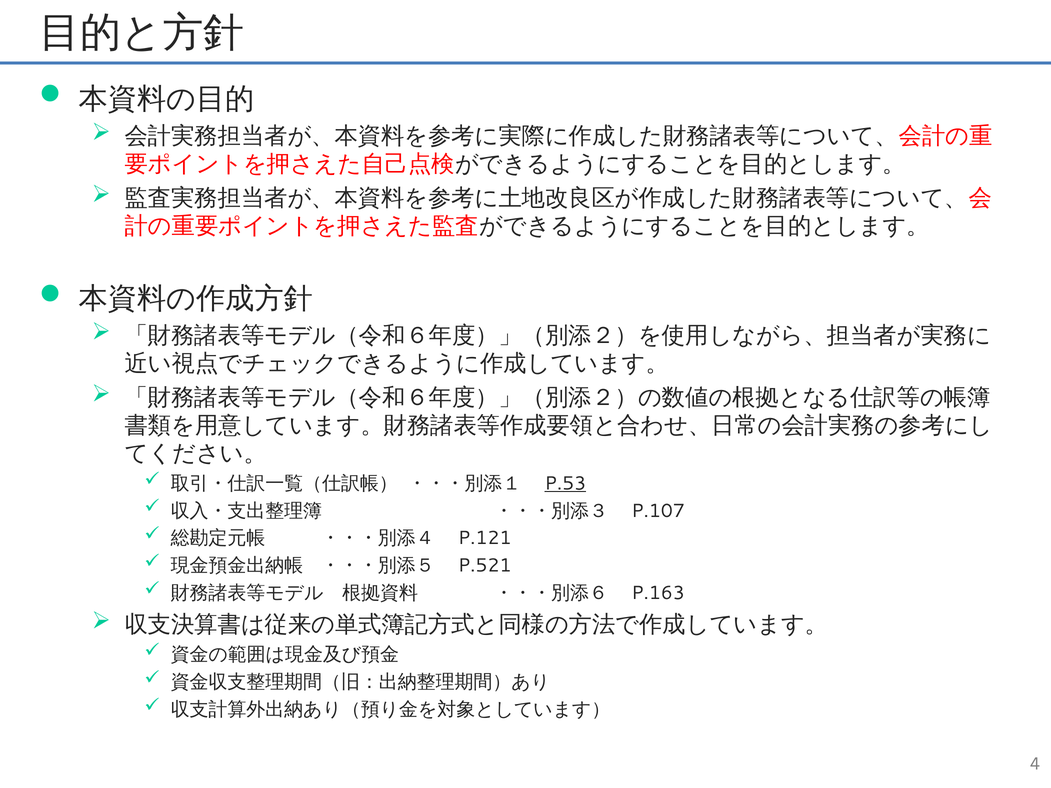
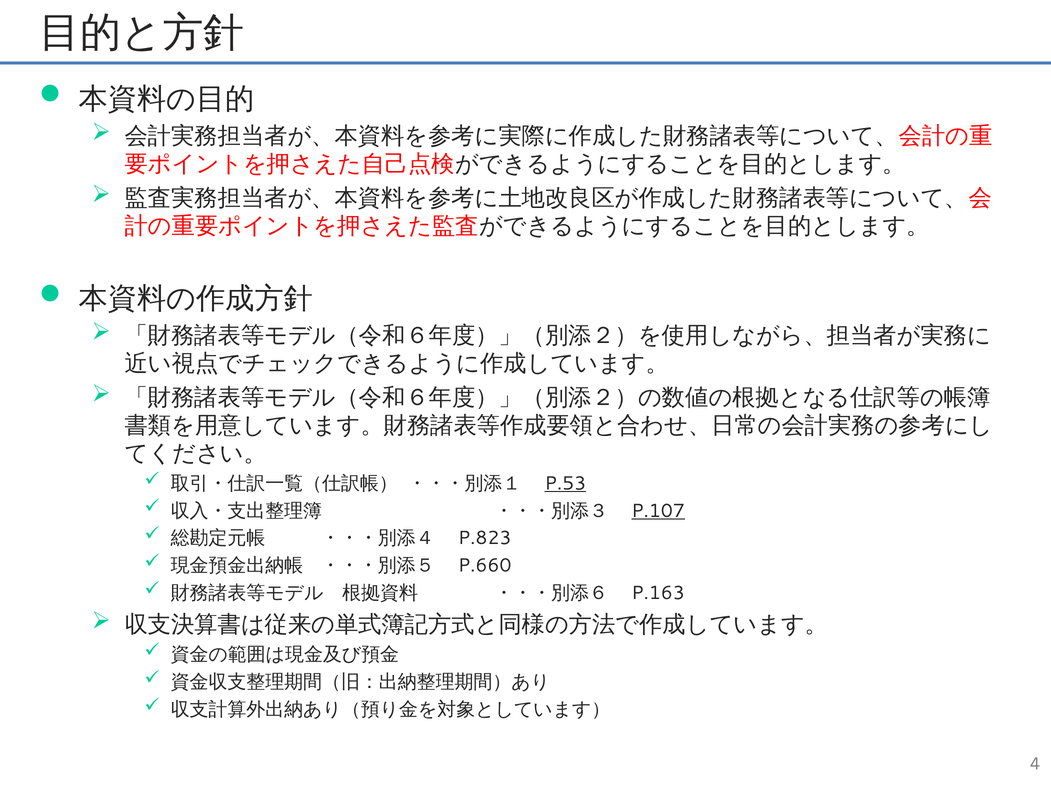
P.107 underline: none -> present
P.121: P.121 -> P.823
P.521: P.521 -> P.660
